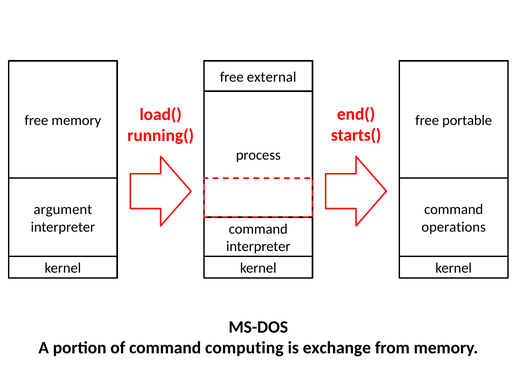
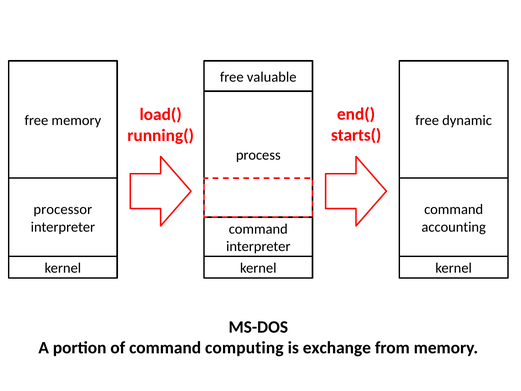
external: external -> valuable
portable: portable -> dynamic
argument: argument -> processor
operations: operations -> accounting
